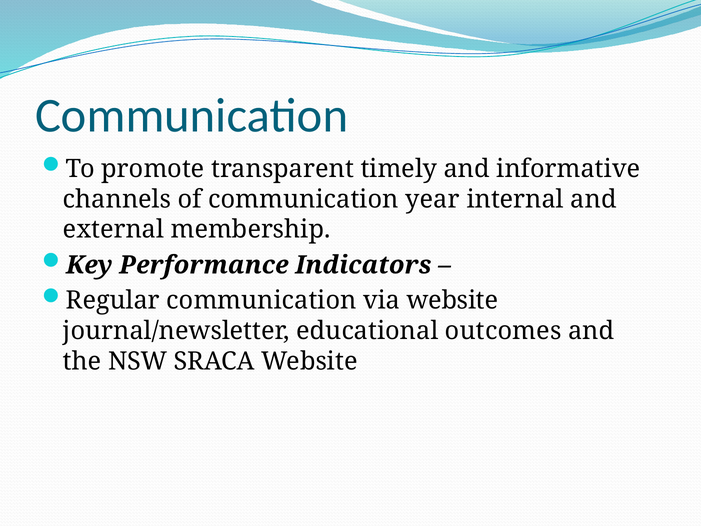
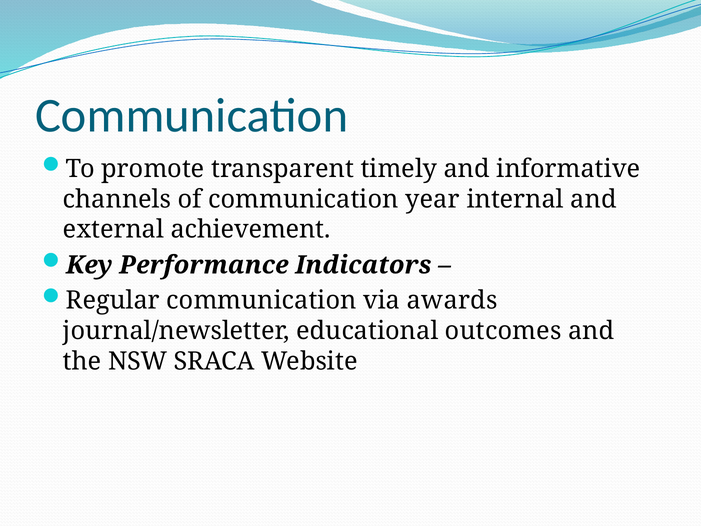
membership: membership -> achievement
via website: website -> awards
